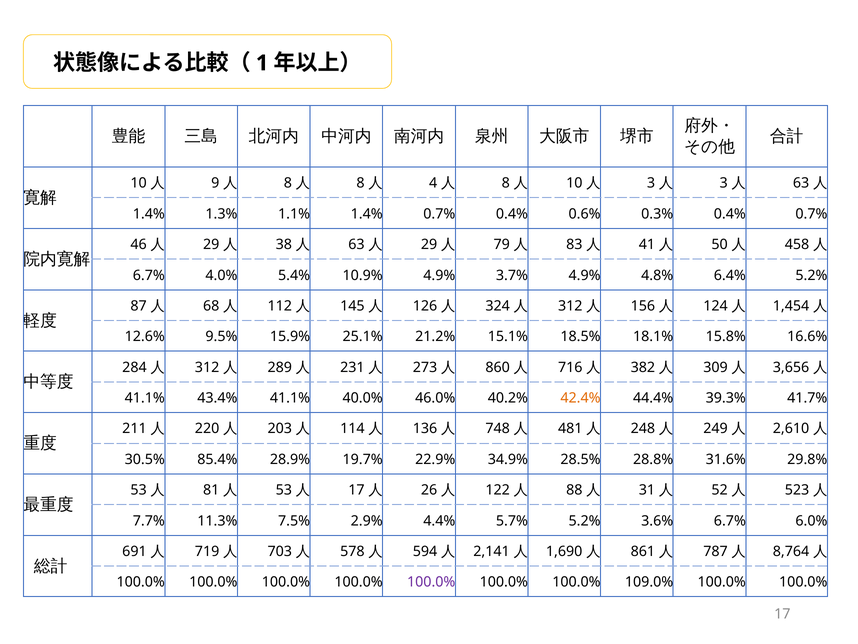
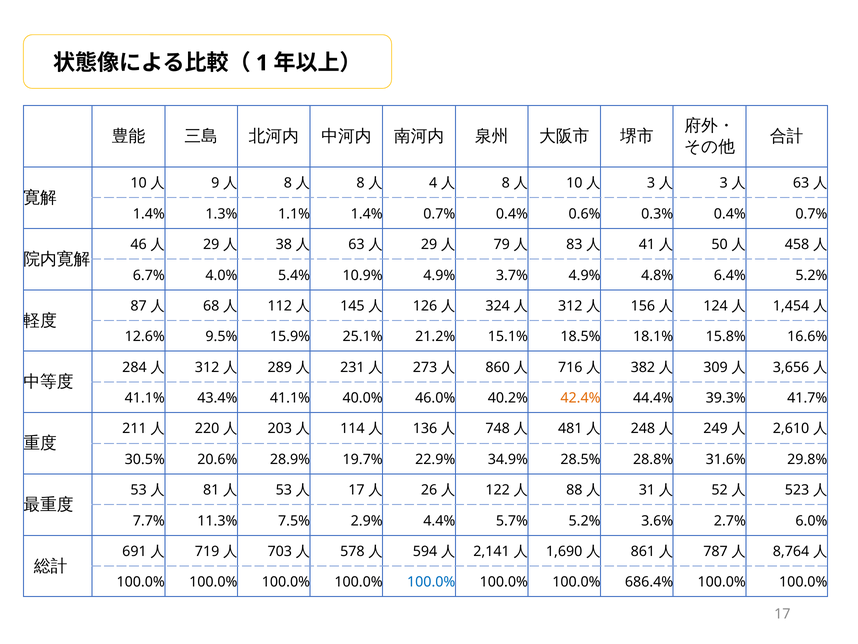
85.4%: 85.4% -> 20.6%
3.6% 6.7%: 6.7% -> 2.7%
100.0% at (431, 582) colour: purple -> blue
109.0%: 109.0% -> 686.4%
